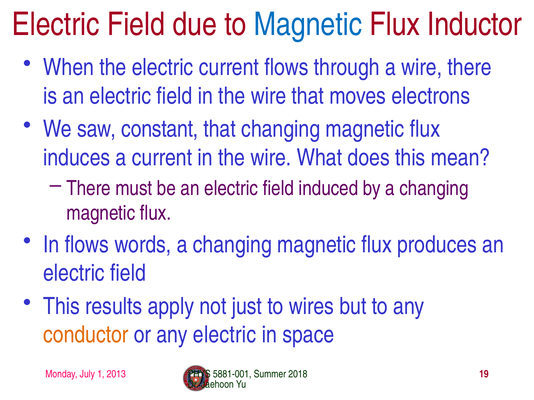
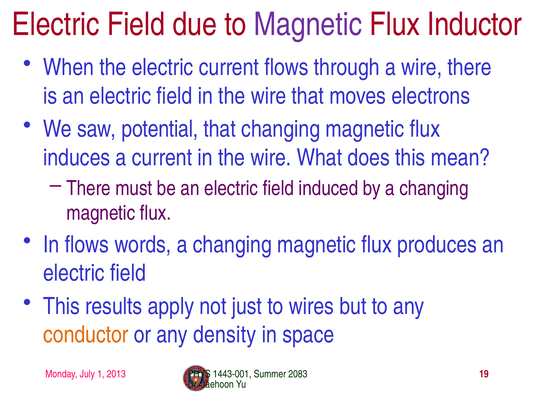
Magnetic at (308, 25) colour: blue -> purple
constant: constant -> potential
any electric: electric -> density
5881-001: 5881-001 -> 1443-001
2018: 2018 -> 2083
